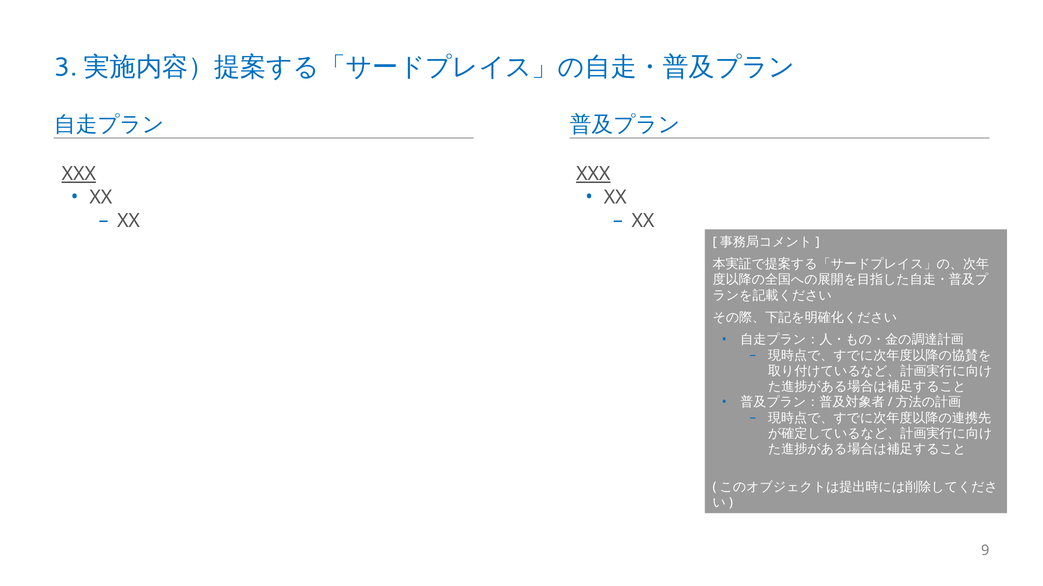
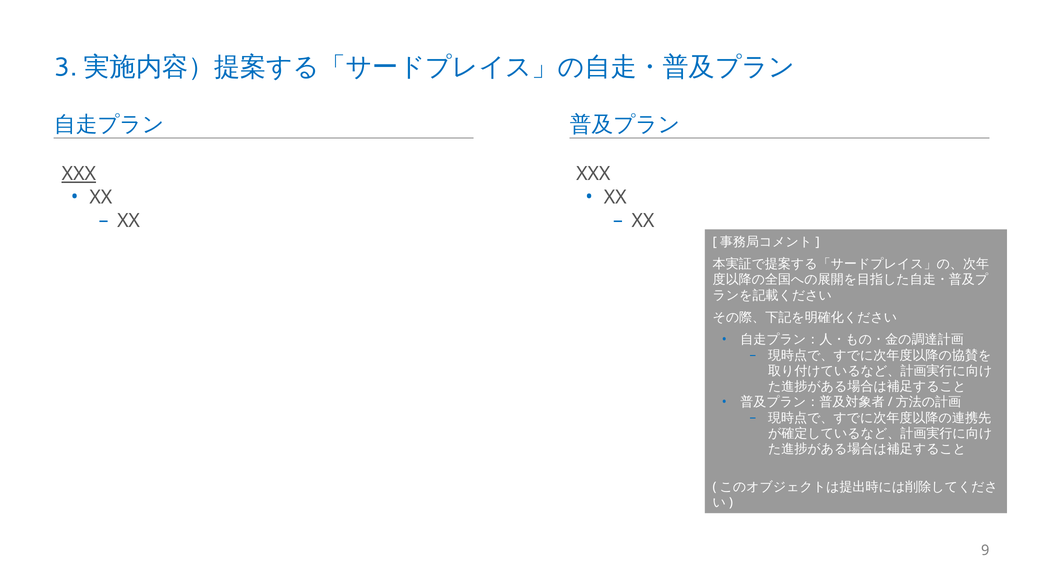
XXX at (593, 174) underline: present -> none
